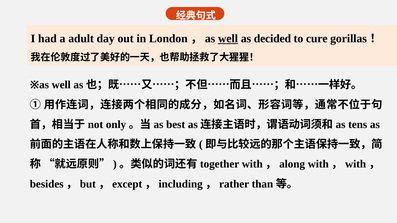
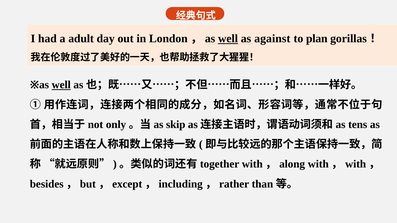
decided: decided -> against
cure: cure -> plan
well at (61, 85) underline: none -> present
best: best -> skip
